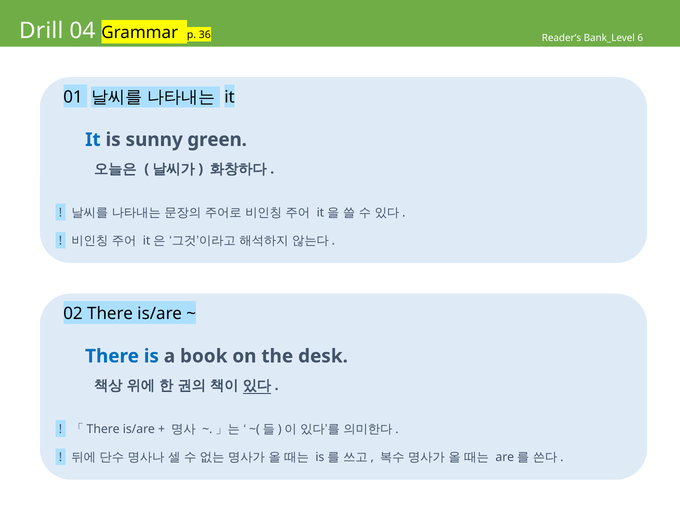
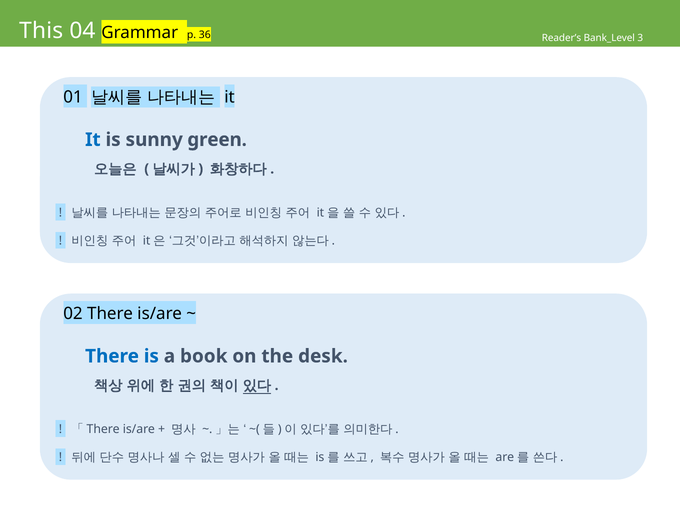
Drill: Drill -> This
6: 6 -> 3
